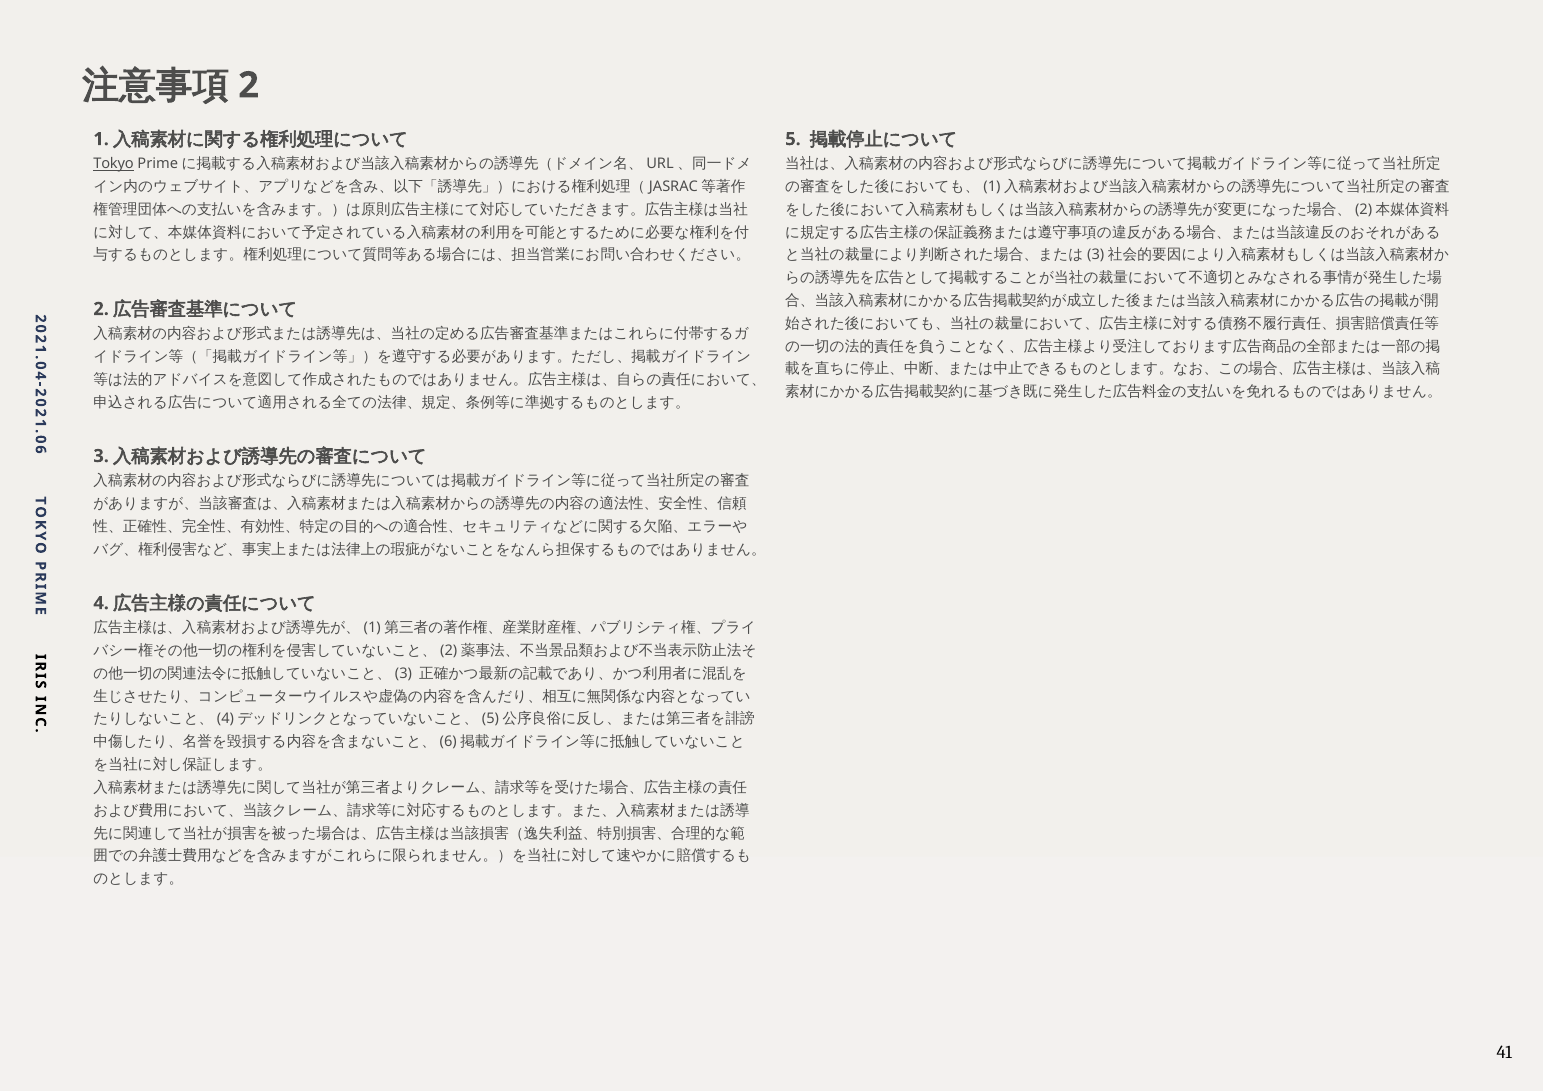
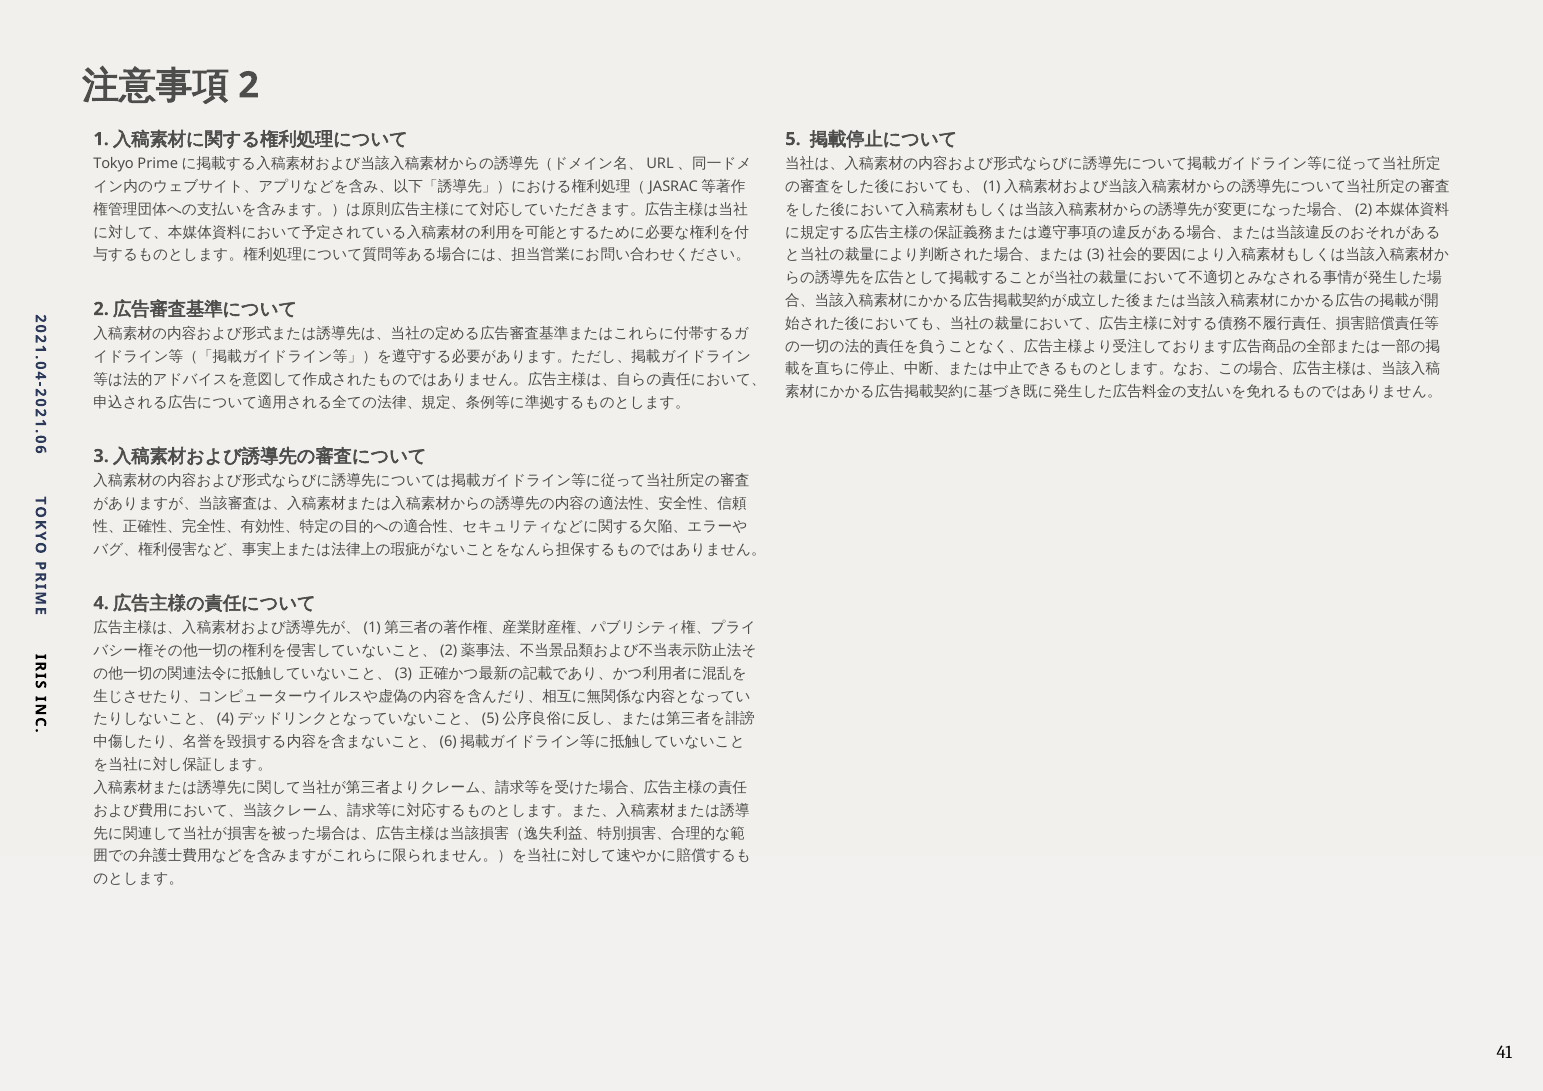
Tokyo underline: present -> none
